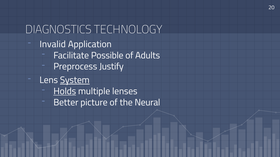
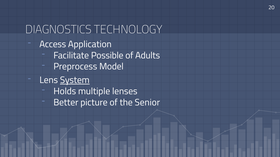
Invalid: Invalid -> Access
Justify: Justify -> Model
Holds underline: present -> none
Neural: Neural -> Senior
